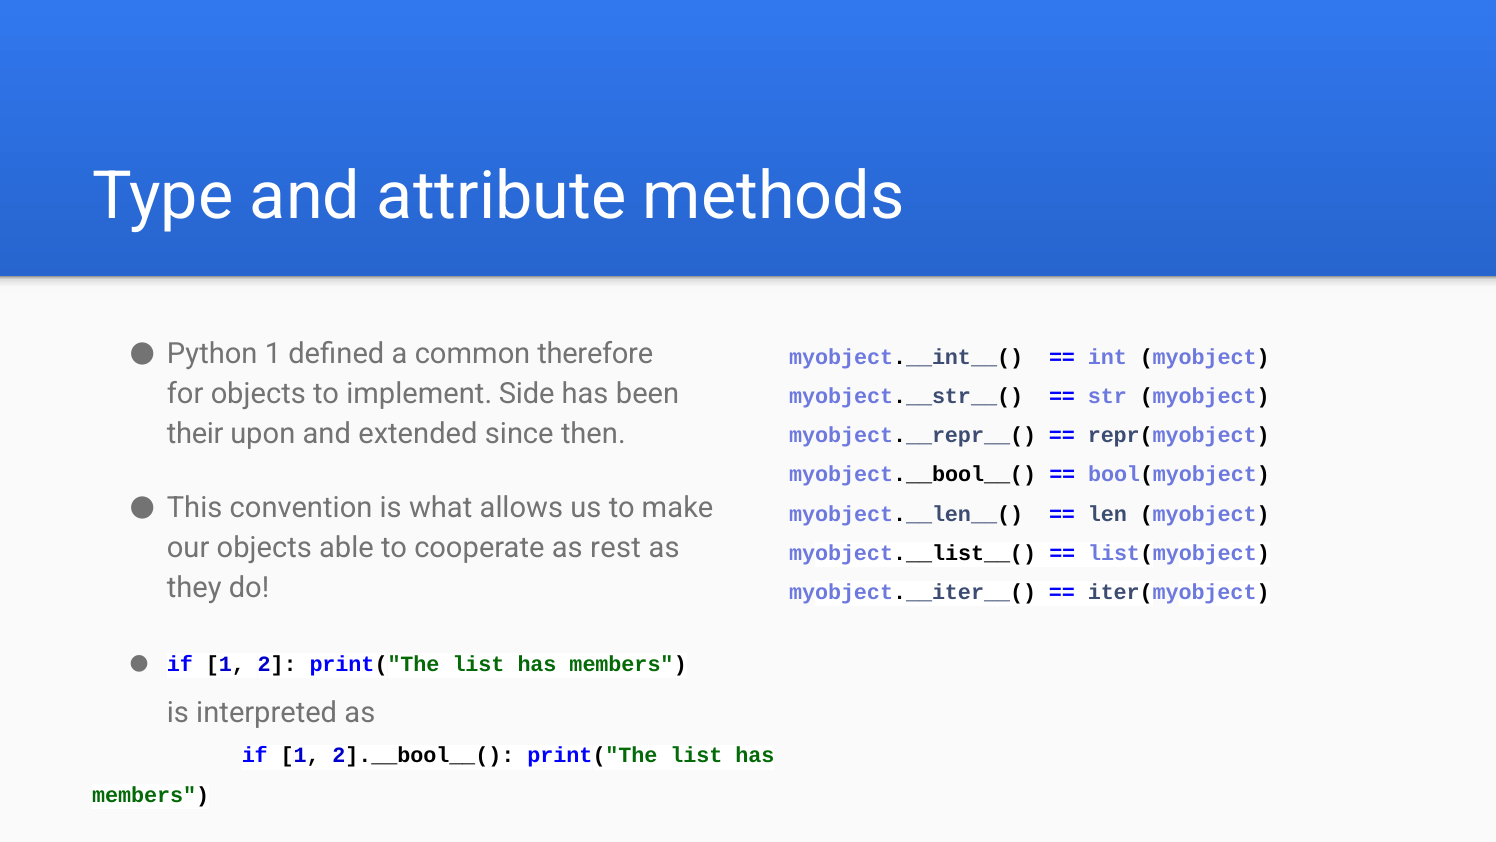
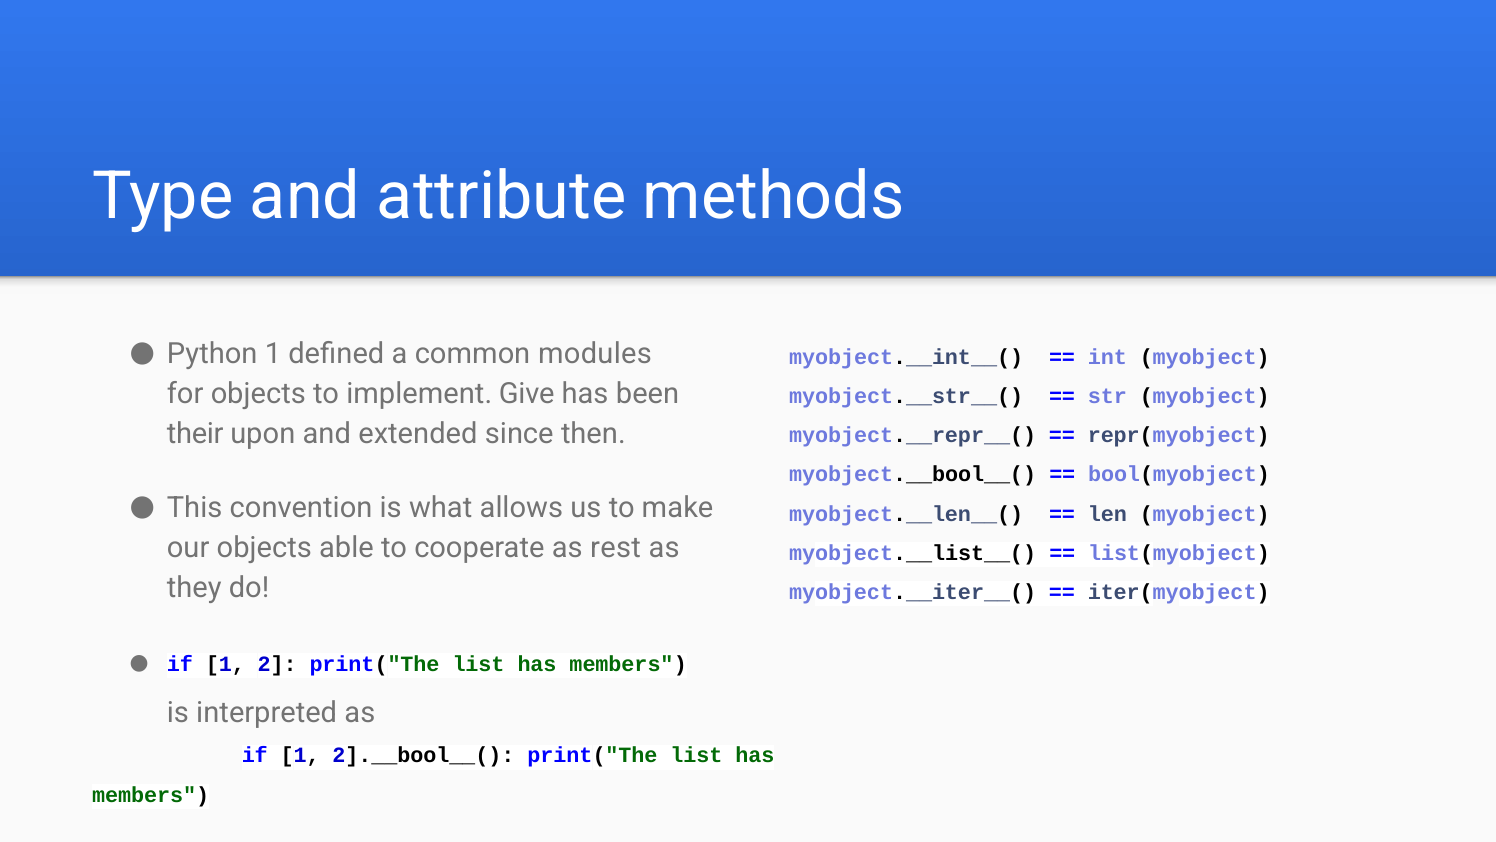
therefore: therefore -> modules
Side: Side -> Give
